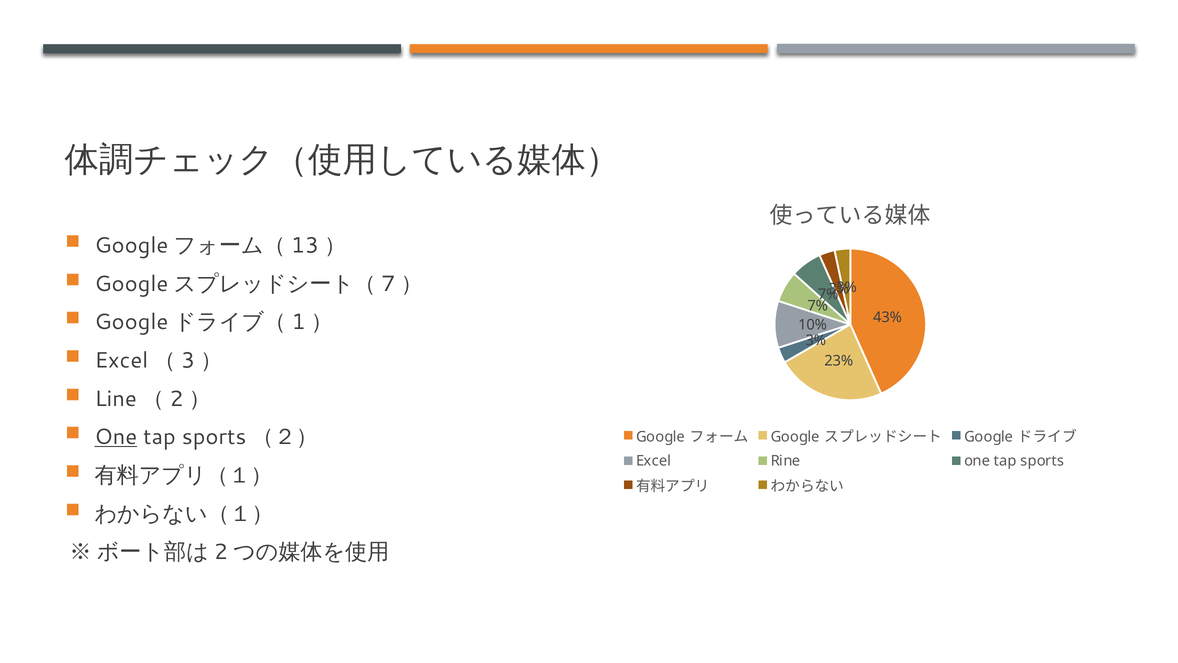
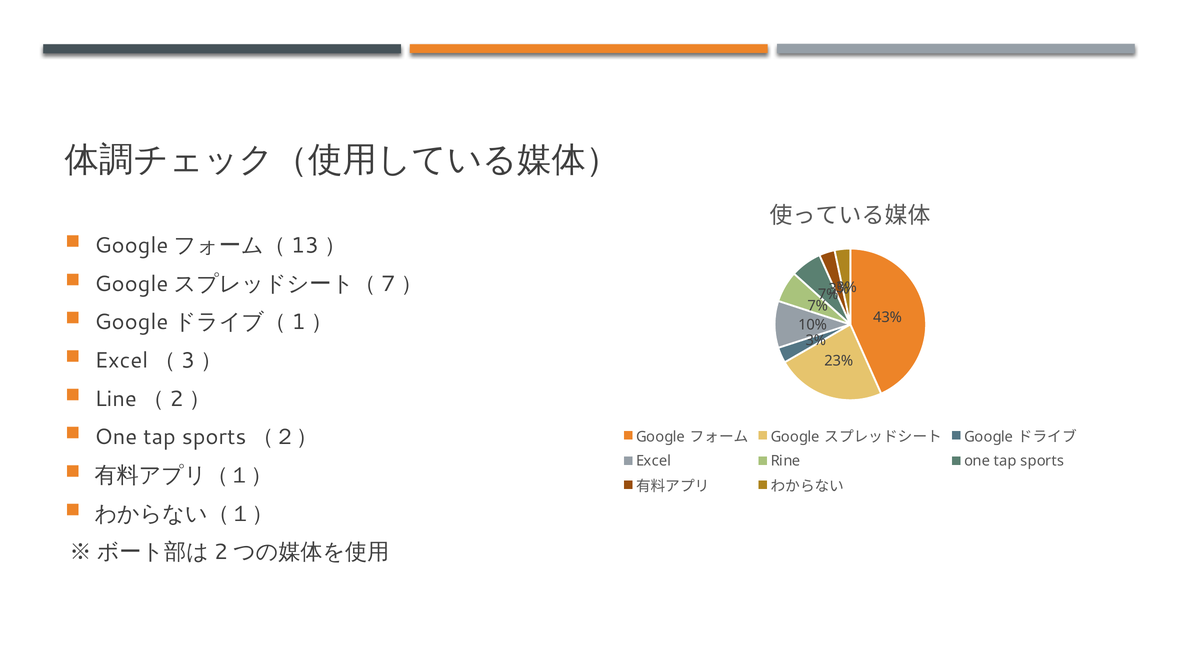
One at (116, 437) underline: present -> none
